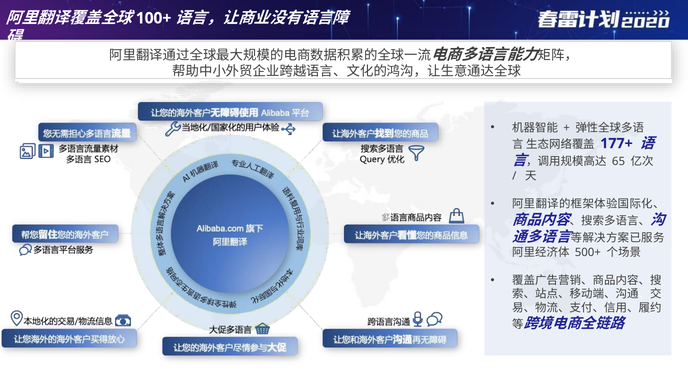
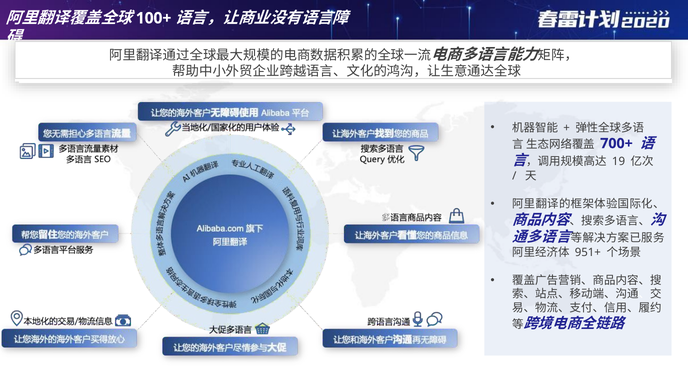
177+: 177+ -> 700+
65: 65 -> 19
500+: 500+ -> 951+
